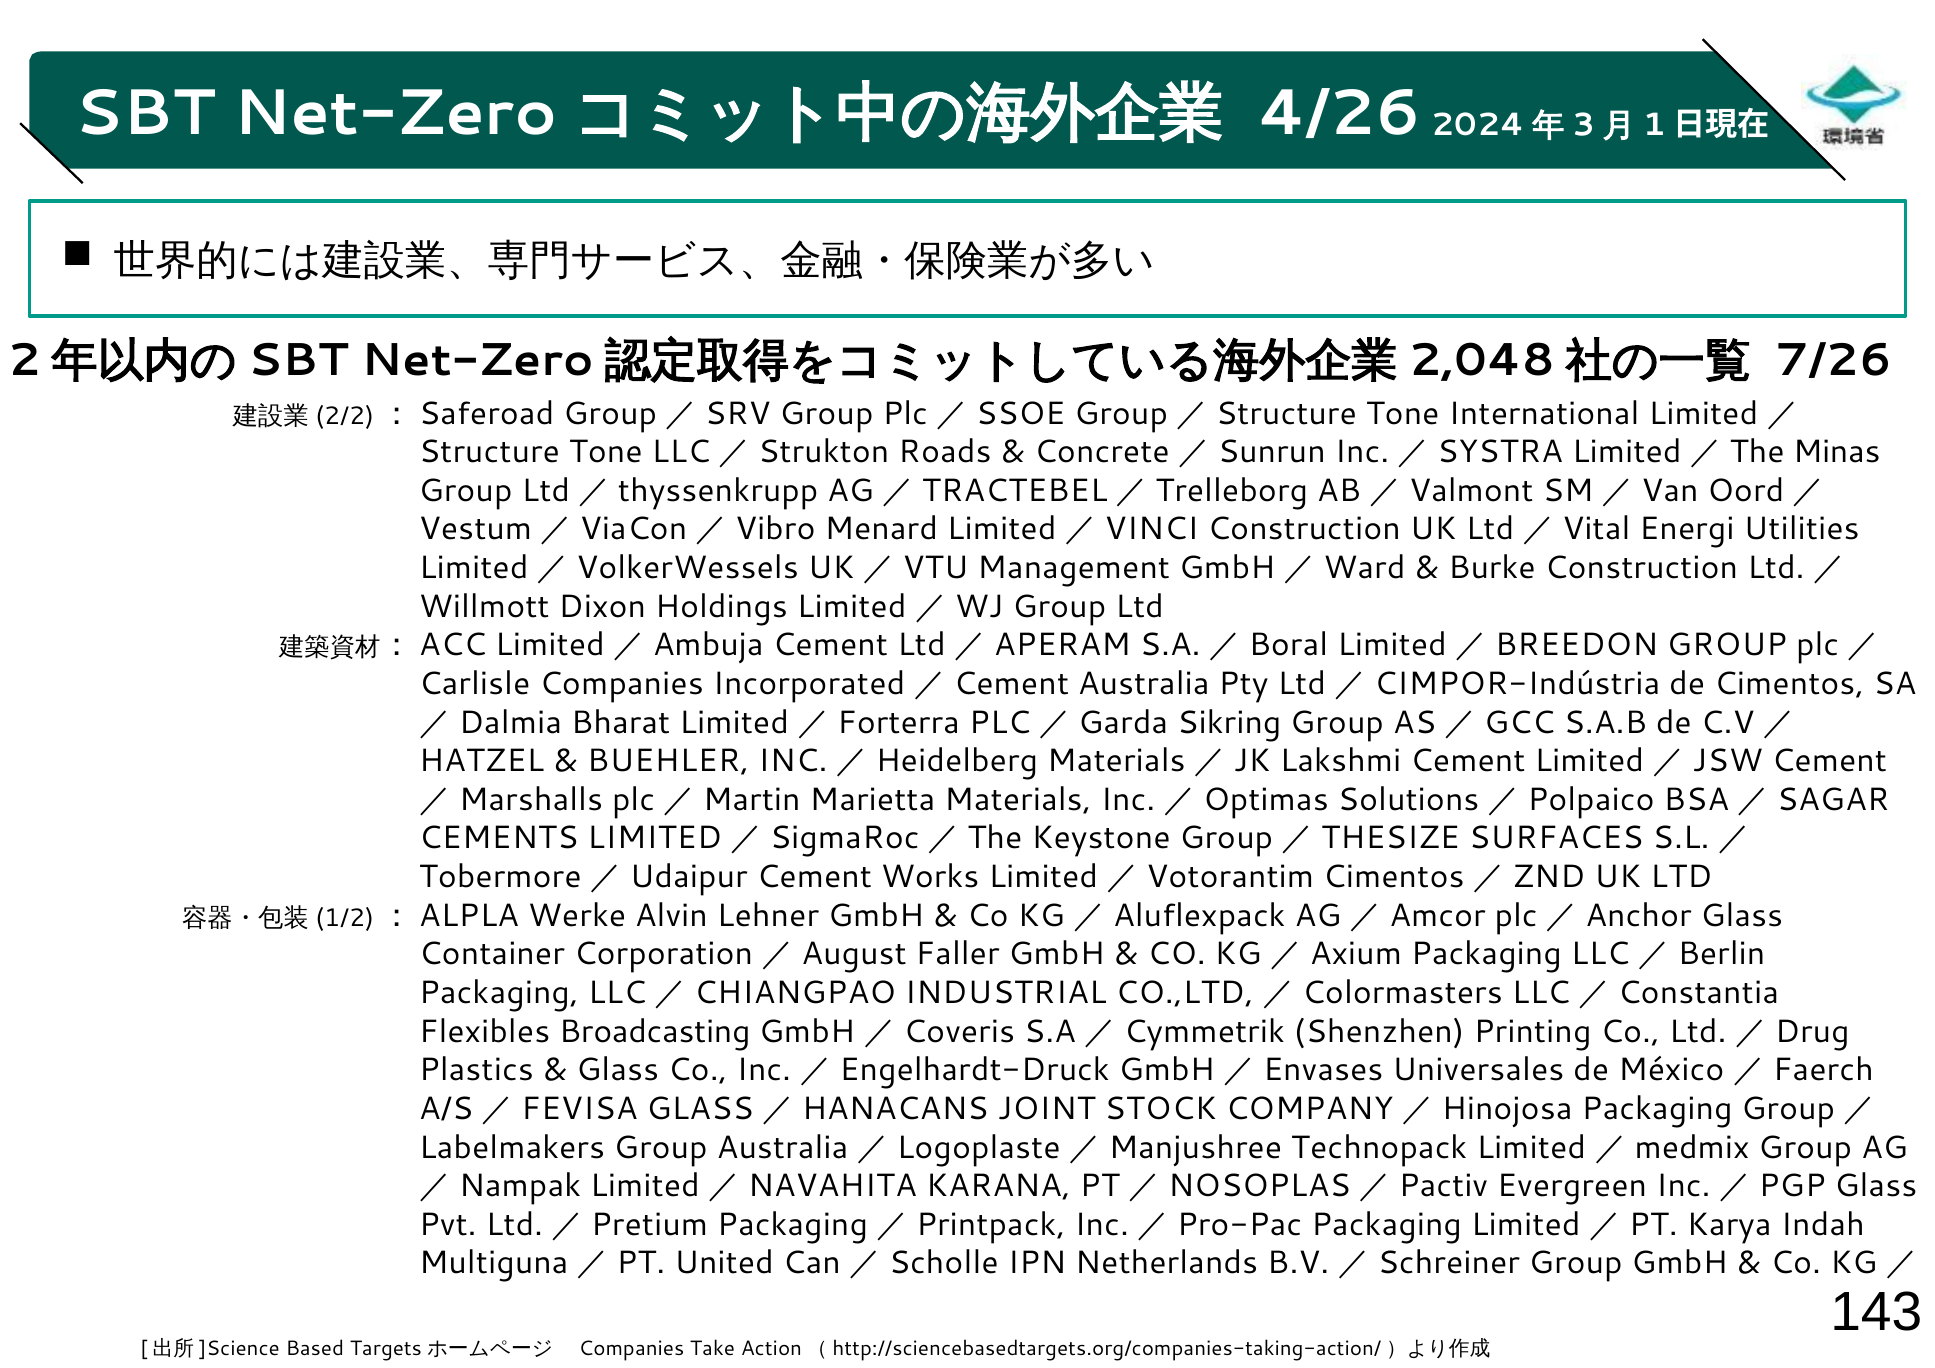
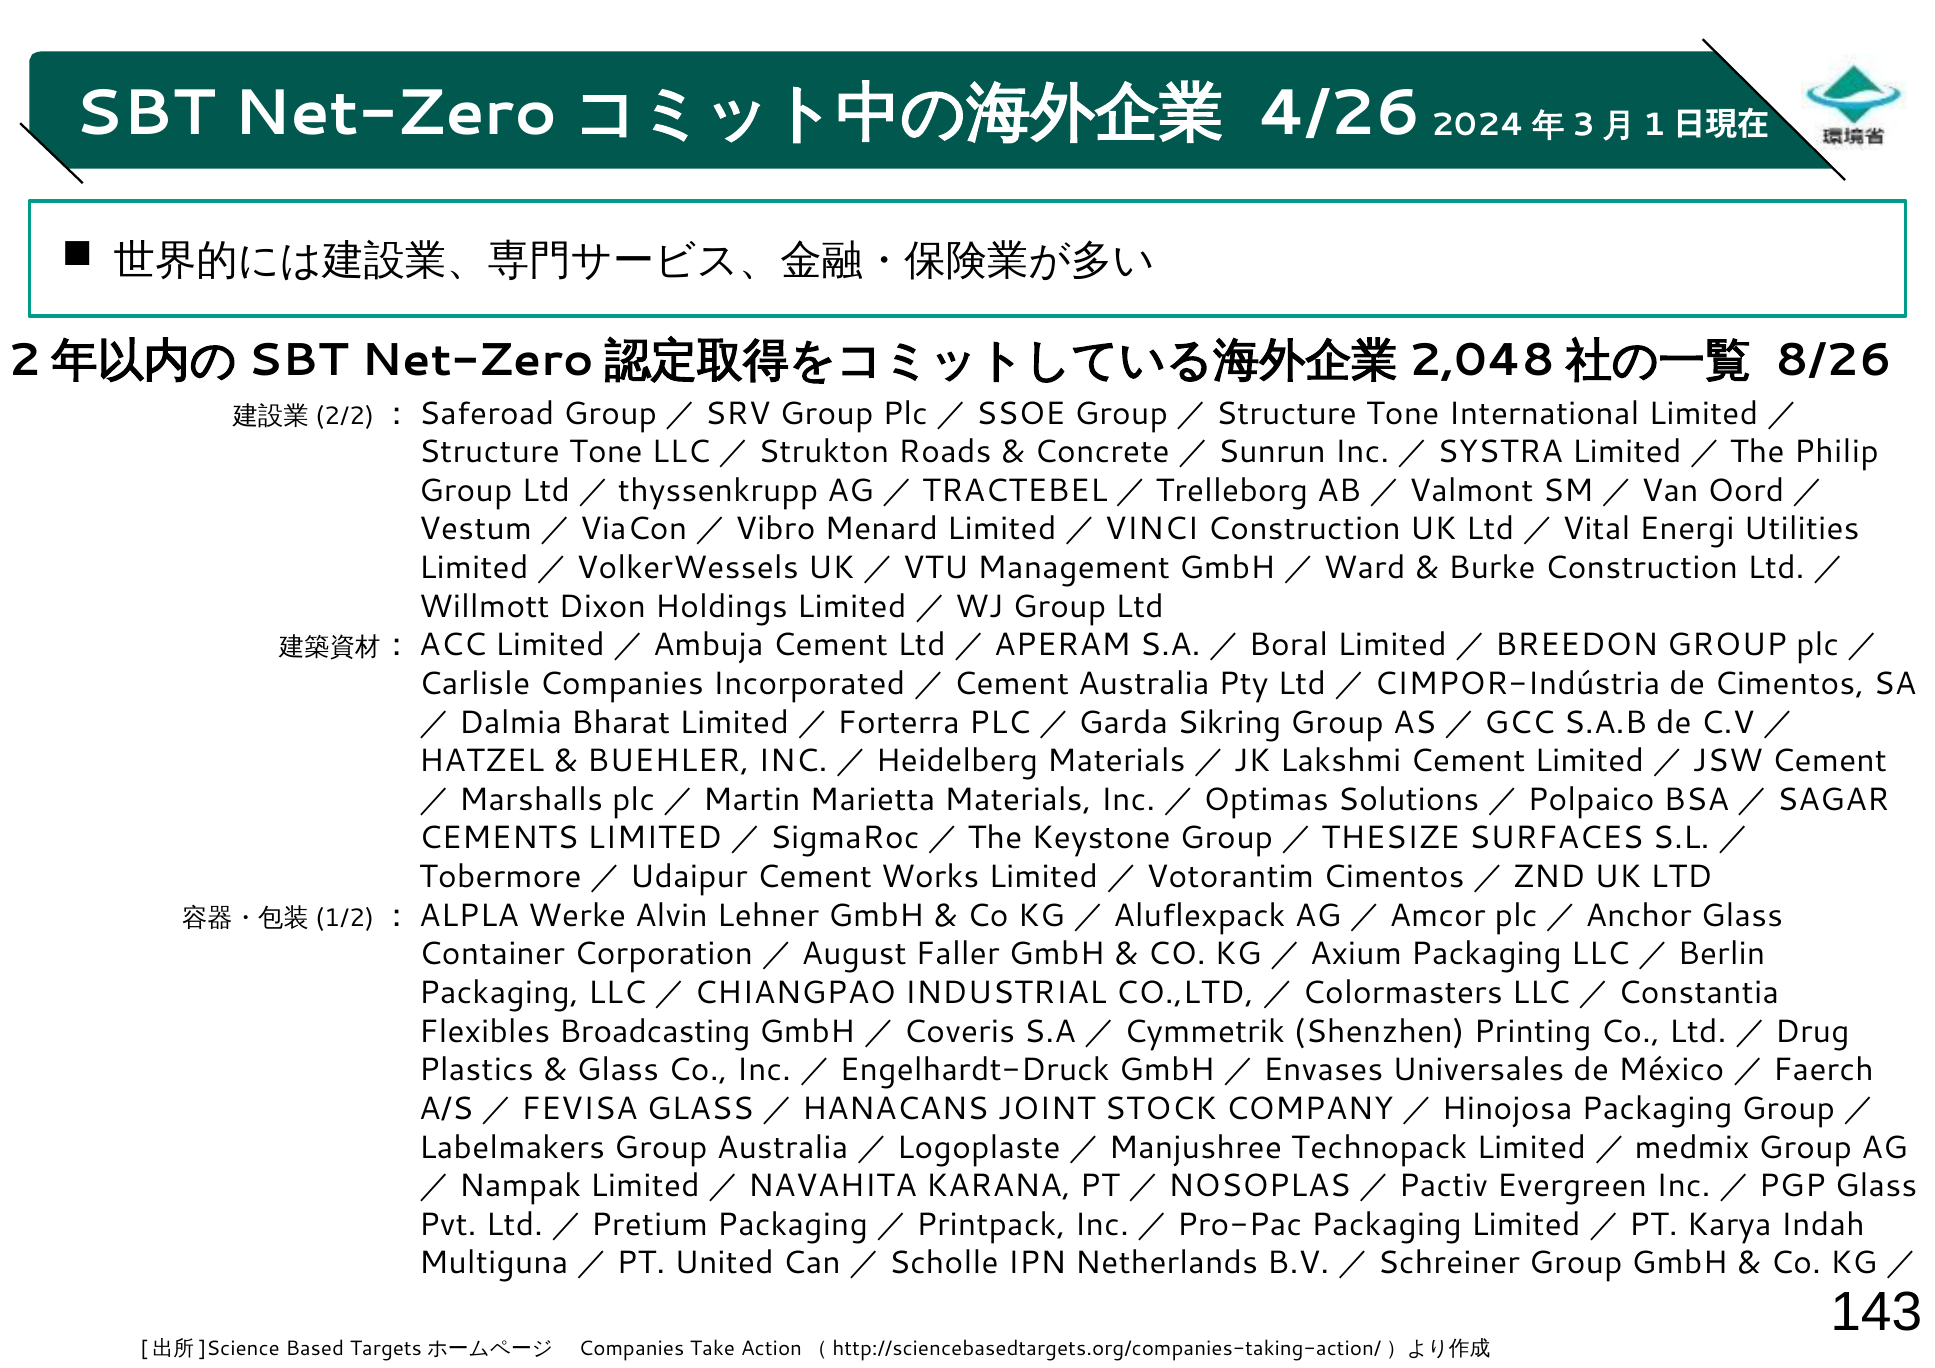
7/26: 7/26 -> 8/26
Minas: Minas -> Philip
